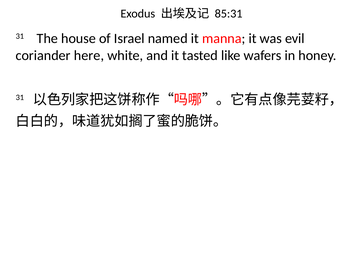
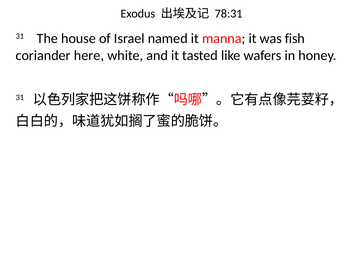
85:31: 85:31 -> 78:31
evil: evil -> fish
